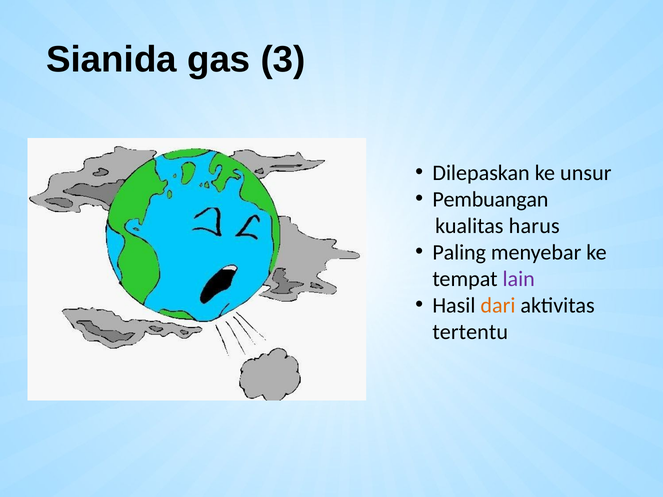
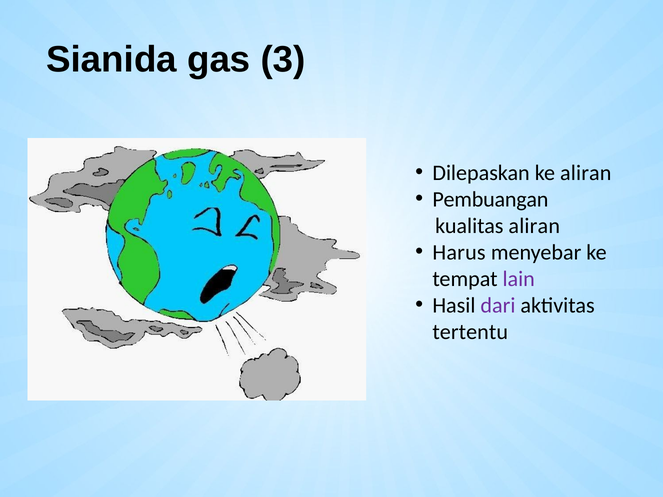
ke unsur: unsur -> aliran
kualitas harus: harus -> aliran
Paling: Paling -> Harus
dari colour: orange -> purple
